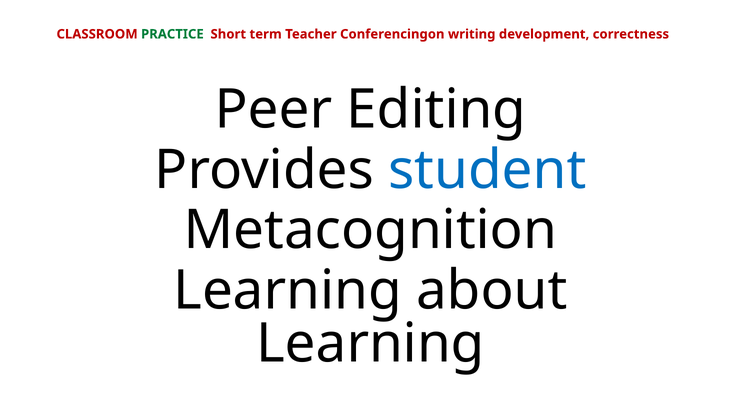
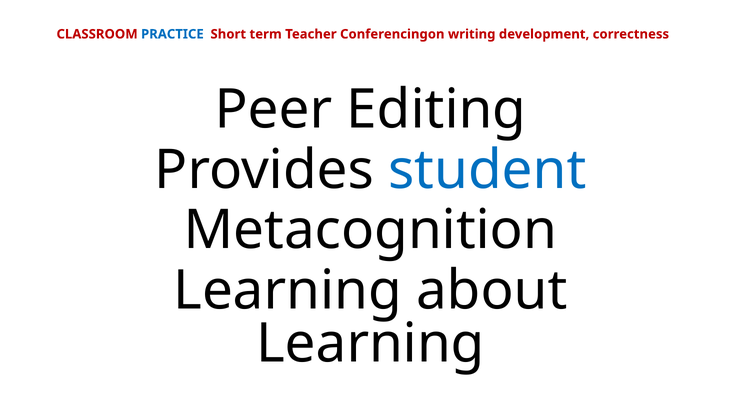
PRACTICE colour: green -> blue
